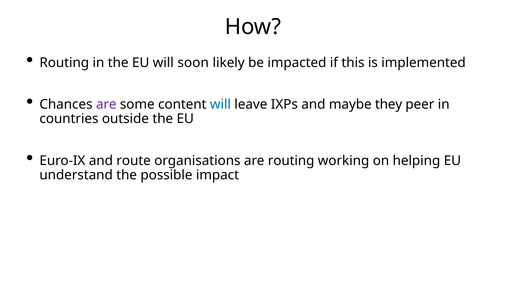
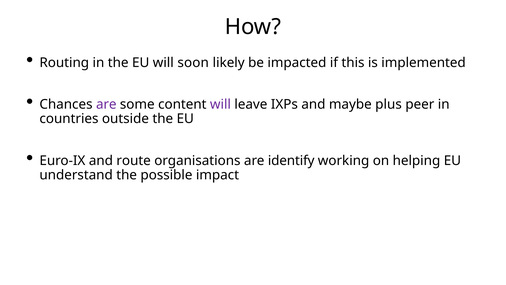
will at (220, 104) colour: blue -> purple
they: they -> plus
are routing: routing -> identify
